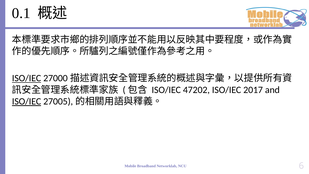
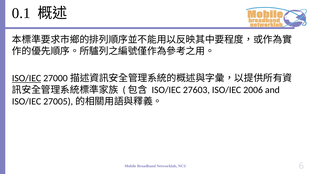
47202: 47202 -> 27603
2017: 2017 -> 2006
ISO/IEC at (27, 101) underline: present -> none
